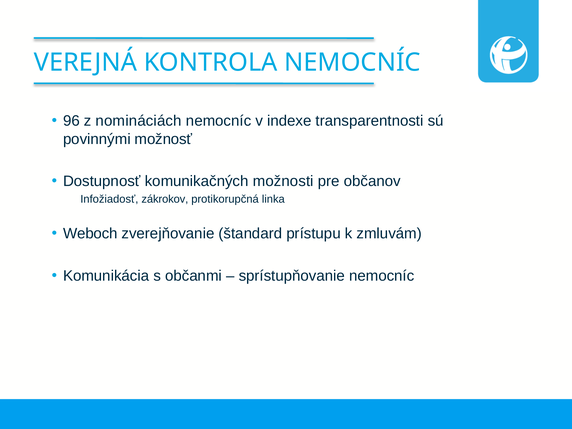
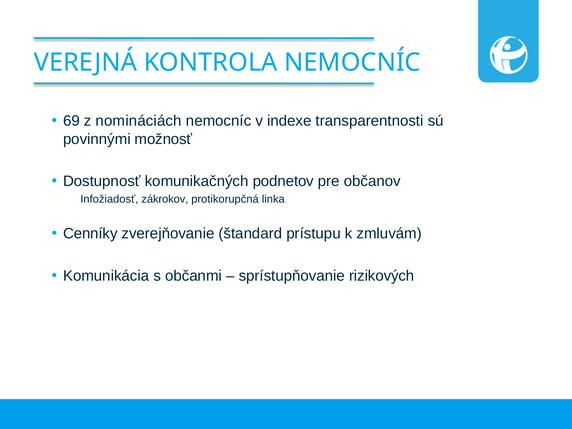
96: 96 -> 69
možnosti: možnosti -> podnetov
Weboch: Weboch -> Cenníky
sprístupňovanie nemocníc: nemocníc -> rizikových
